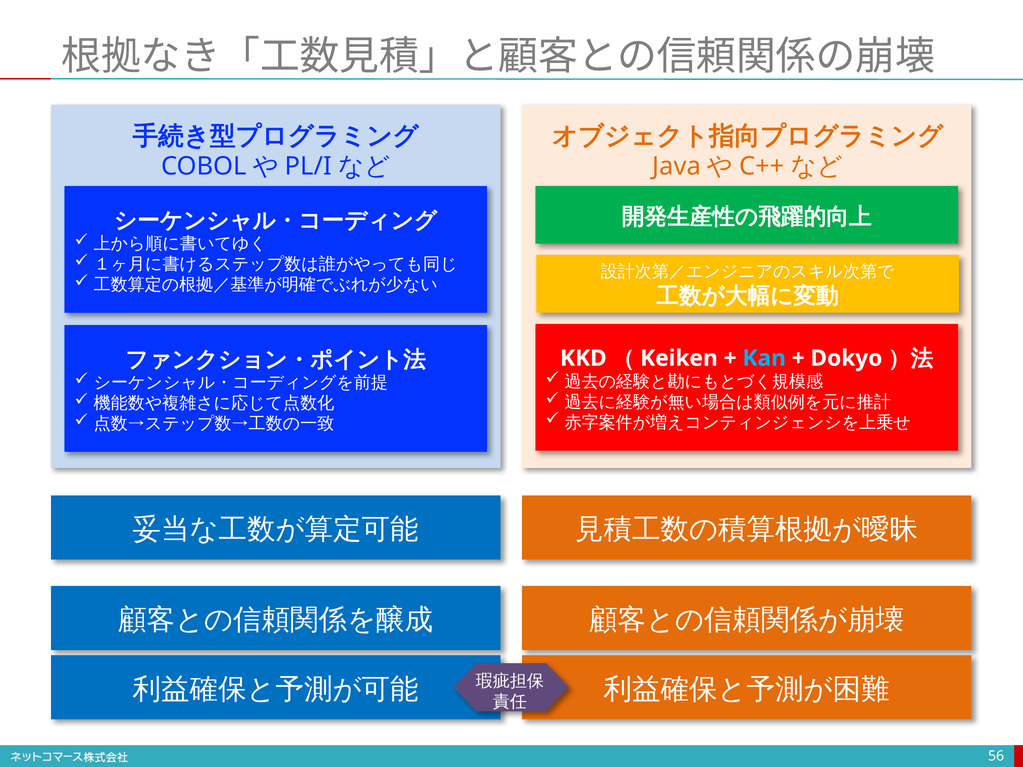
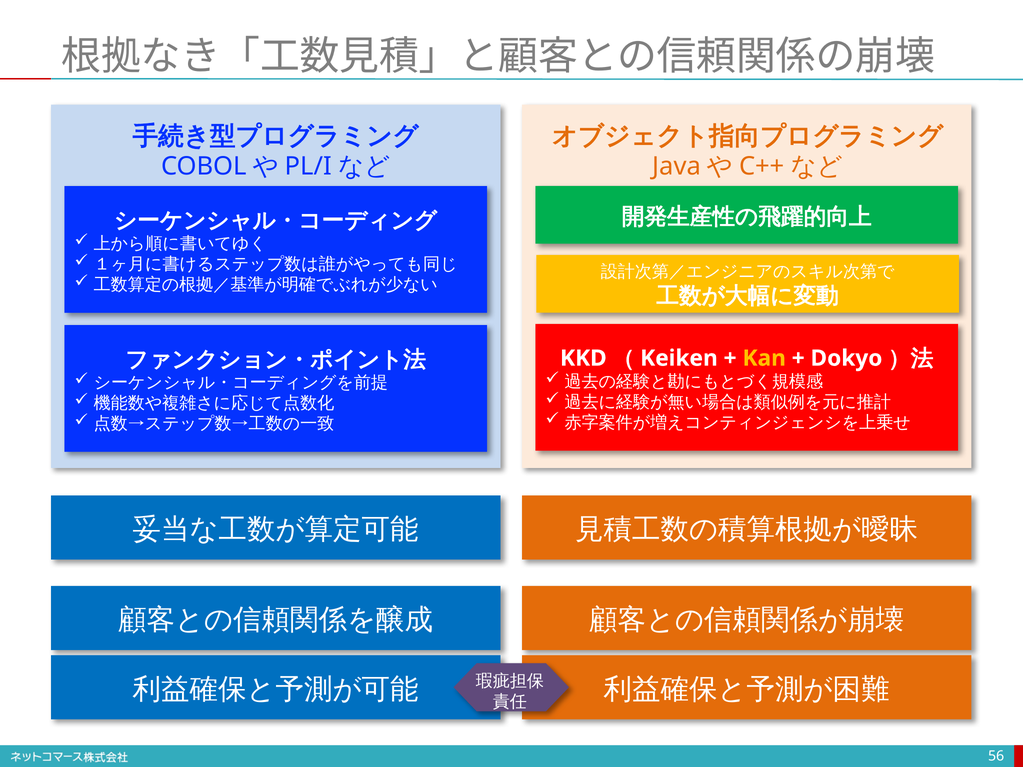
Kan colour: light blue -> yellow
